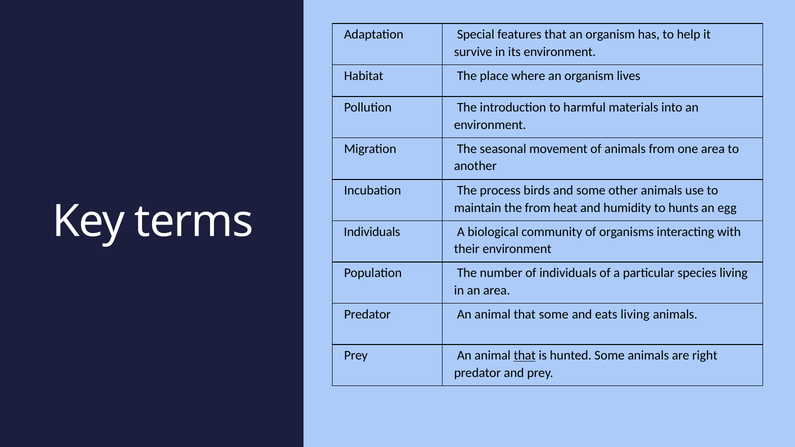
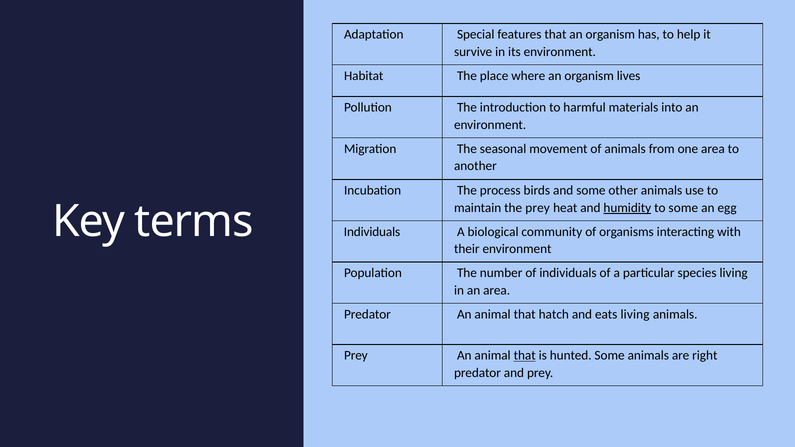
the from: from -> prey
humidity underline: none -> present
to hunts: hunts -> some
that some: some -> hatch
